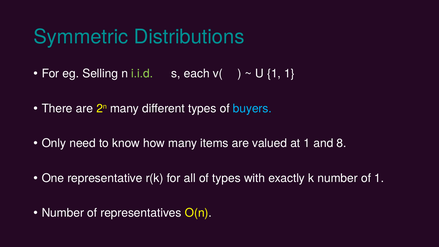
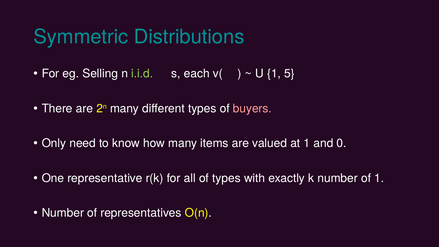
1 1: 1 -> 5
buyers colour: light blue -> pink
8: 8 -> 0
